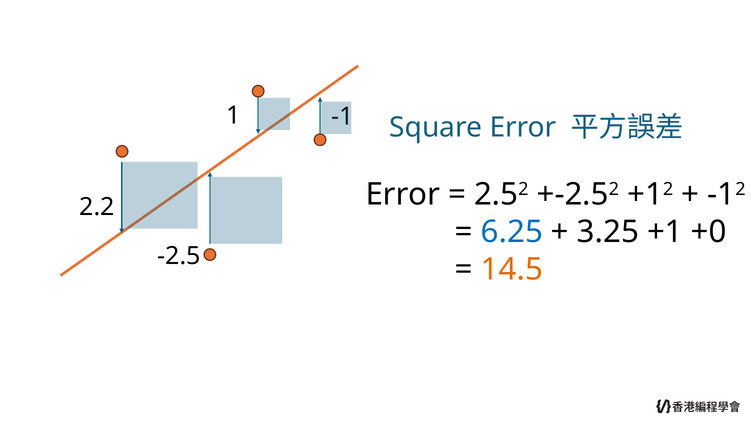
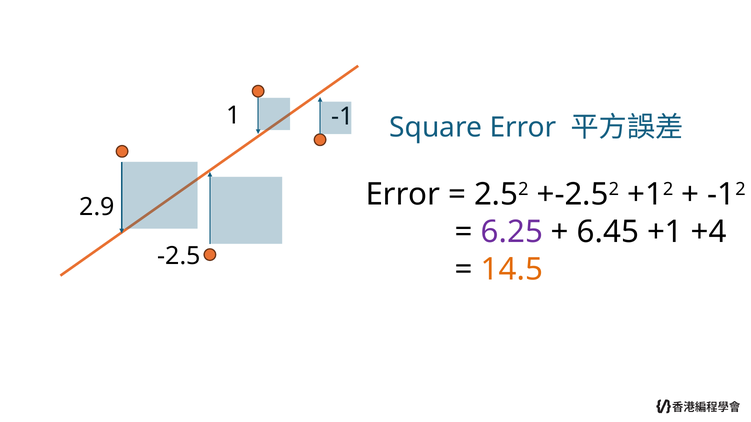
2.2: 2.2 -> 2.9
6.25 colour: blue -> purple
3.25: 3.25 -> 6.45
+0: +0 -> +4
